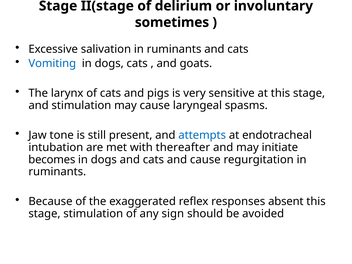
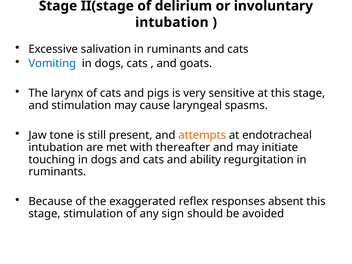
sometimes at (172, 22): sometimes -> intubation
attempts colour: blue -> orange
becomes: becomes -> touching
and cause: cause -> ability
